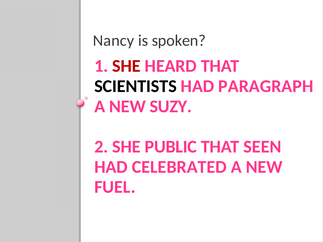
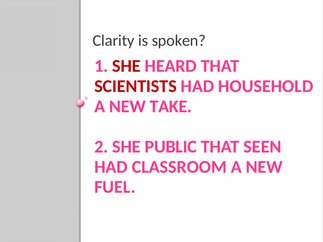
Nancy: Nancy -> Clarity
SCIENTISTS colour: black -> red
PARAGRAPH: PARAGRAPH -> HOUSEHOLD
SUZY: SUZY -> TAKE
CELEBRATED: CELEBRATED -> CLASSROOM
